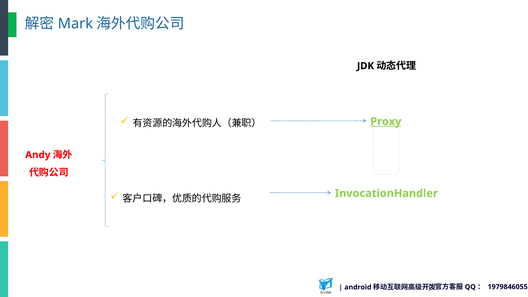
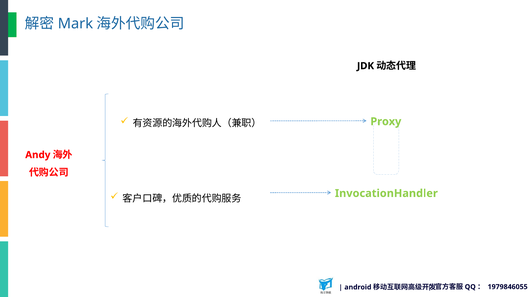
Proxy underline: present -> none
